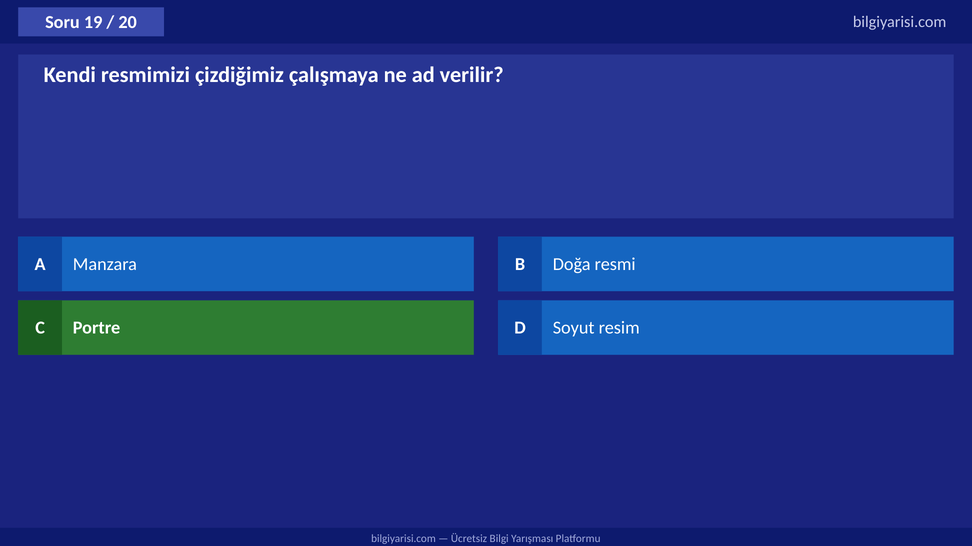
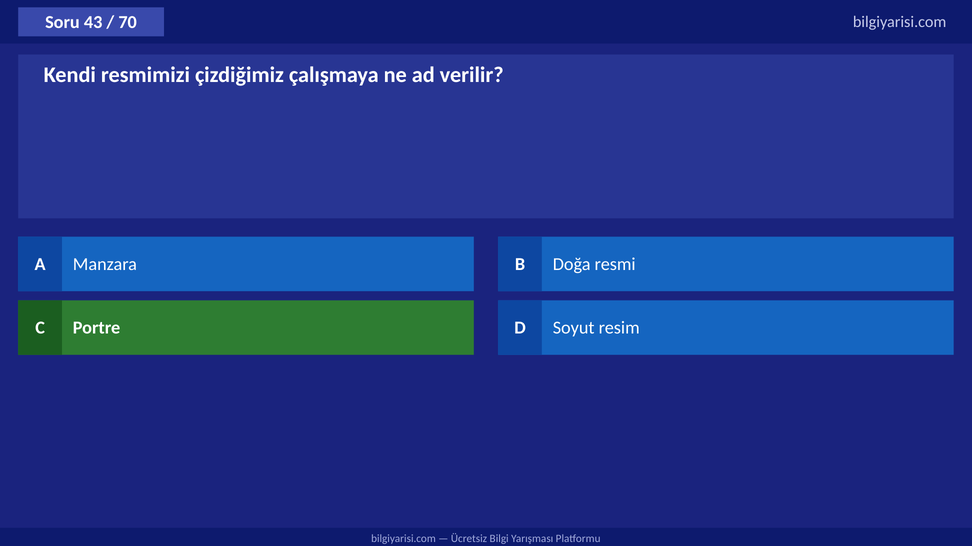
19: 19 -> 43
20: 20 -> 70
